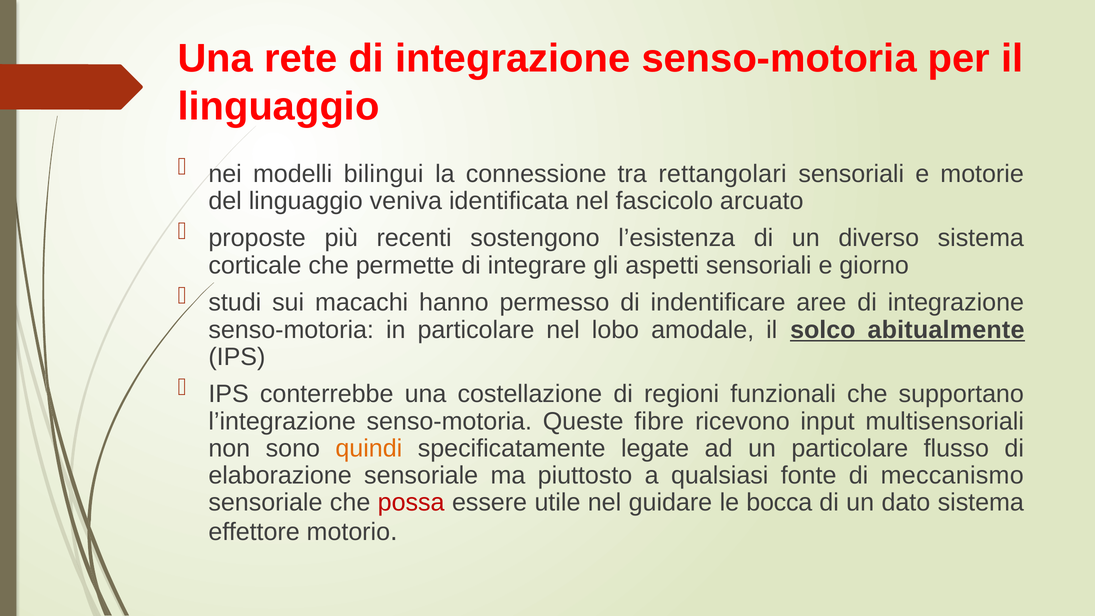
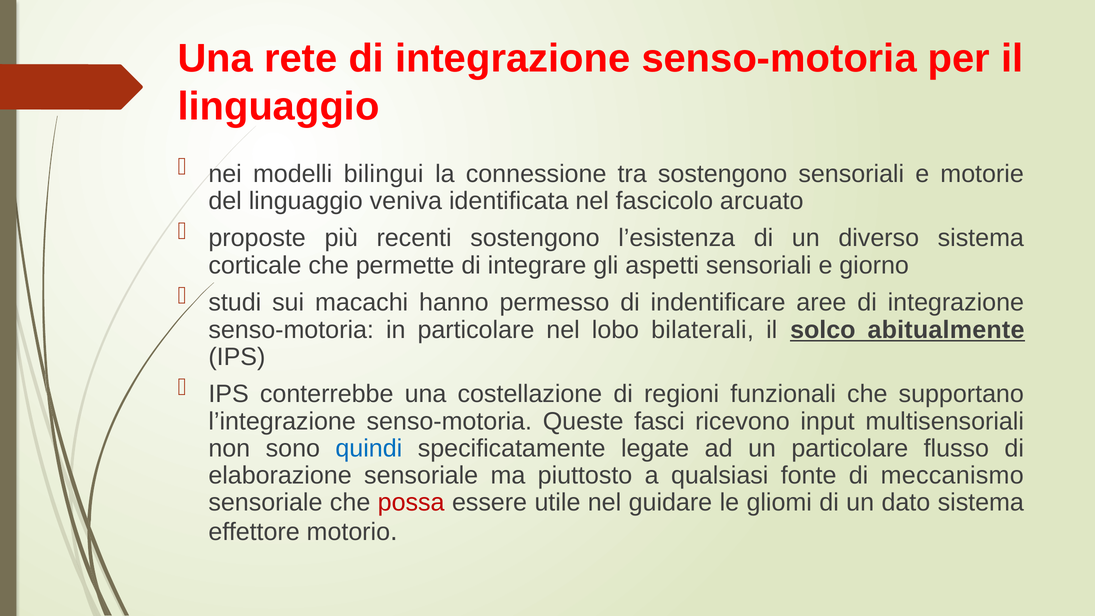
tra rettangolari: rettangolari -> sostengono
amodale: amodale -> bilaterali
fibre: fibre -> fasci
quindi colour: orange -> blue
bocca: bocca -> gliomi
